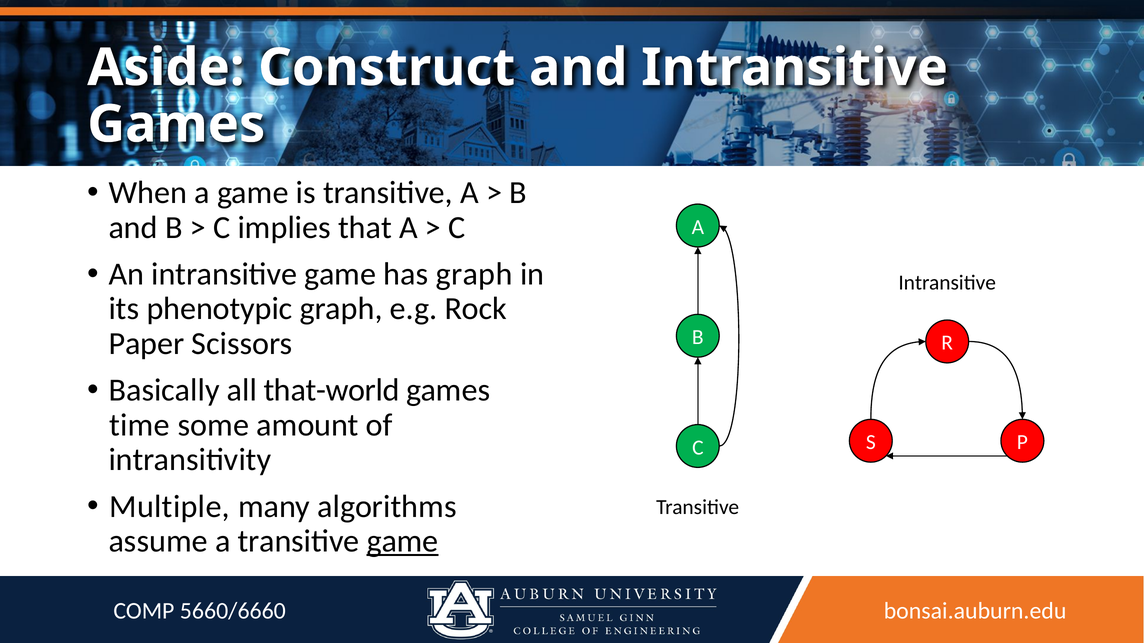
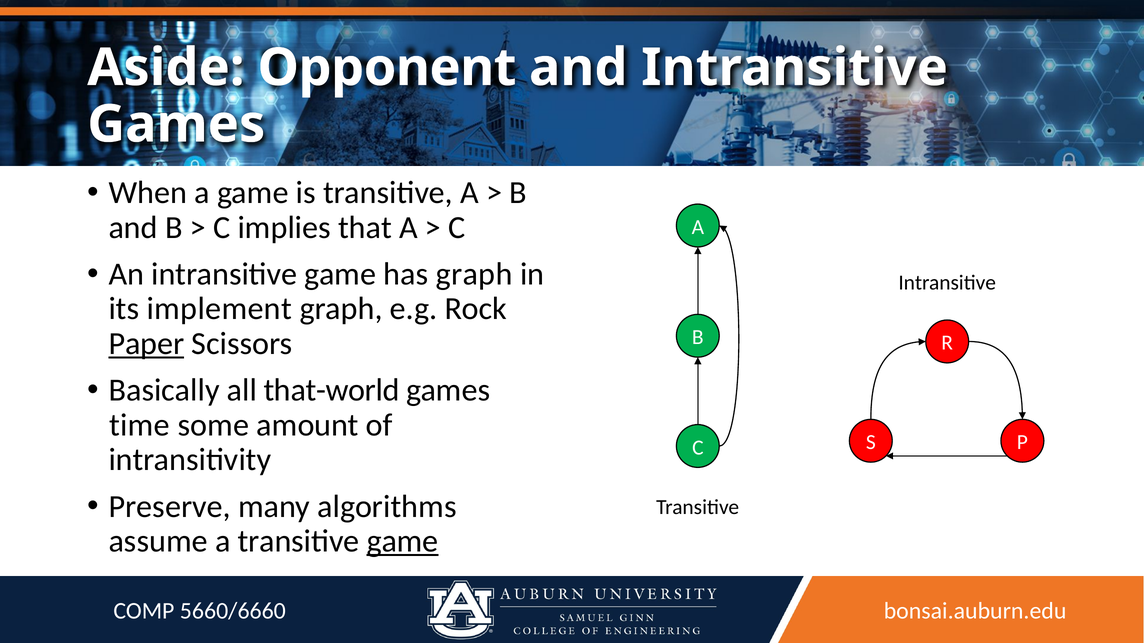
Construct: Construct -> Opponent
phenotypic: phenotypic -> implement
Paper underline: none -> present
Multiple: Multiple -> Preserve
